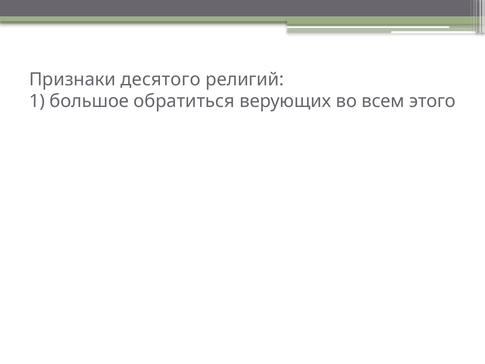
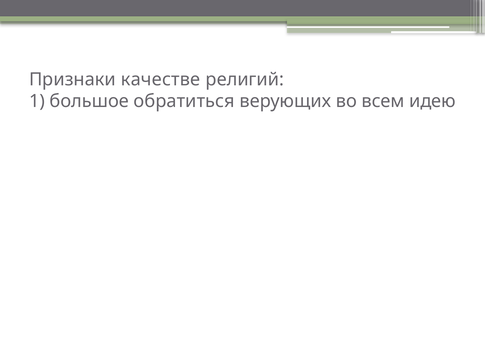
десятого: десятого -> качестве
этого: этого -> идею
